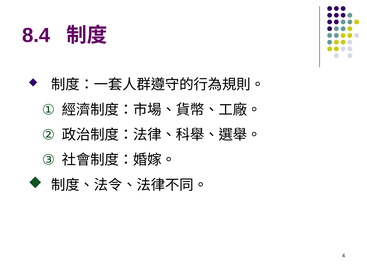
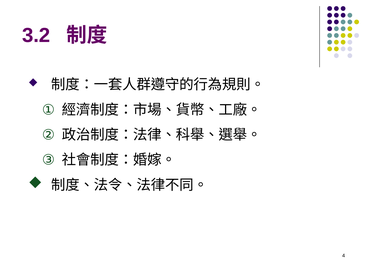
8.4: 8.4 -> 3.2
